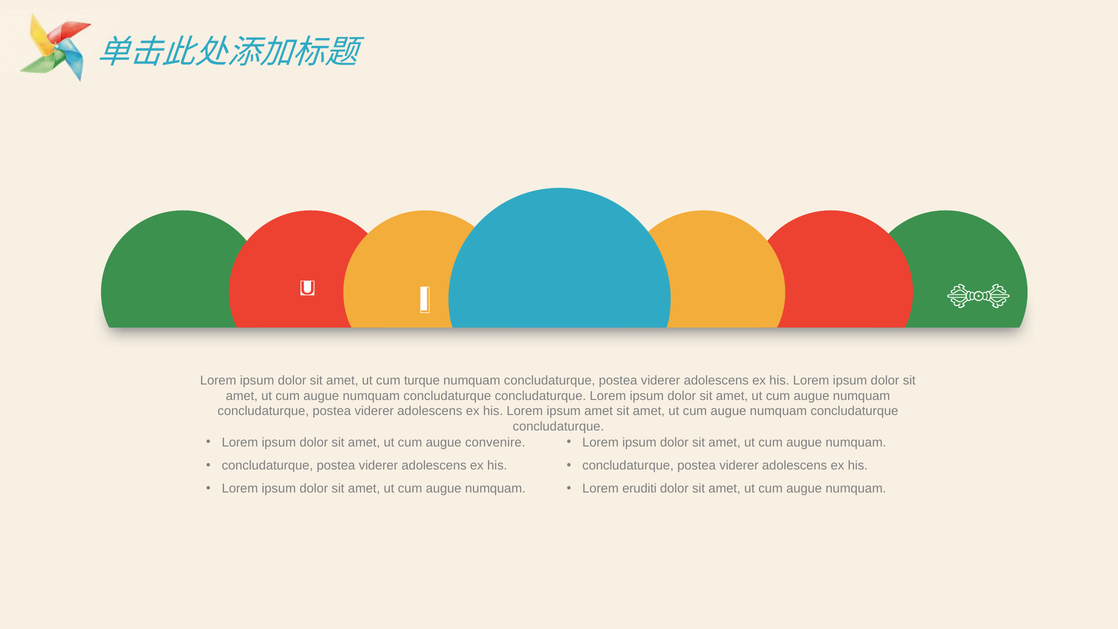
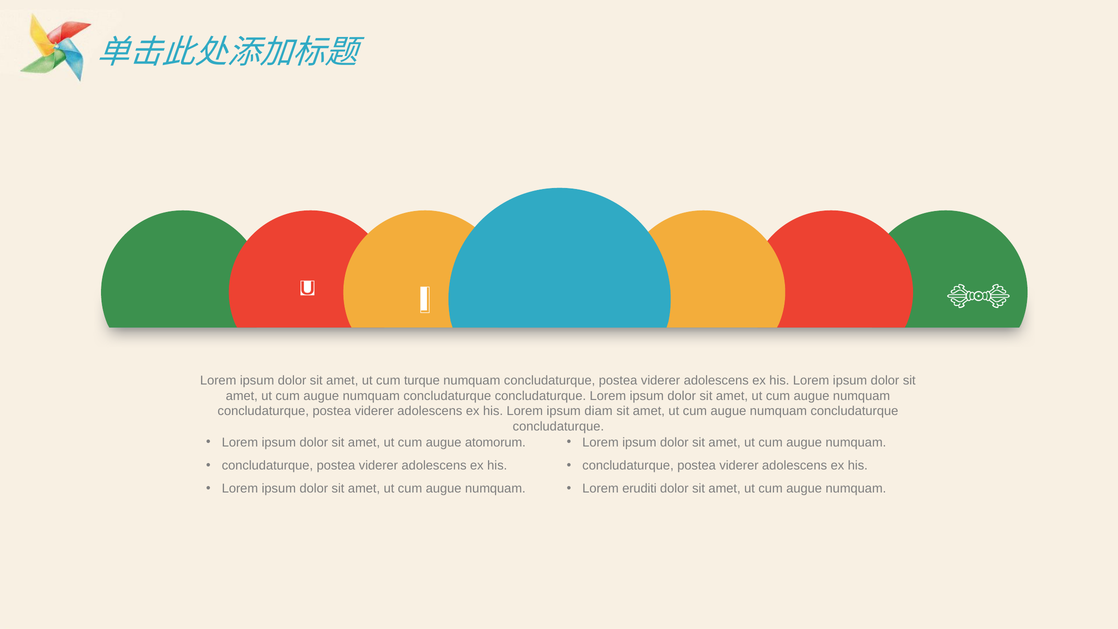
ipsum amet: amet -> diam
convenire: convenire -> atomorum
